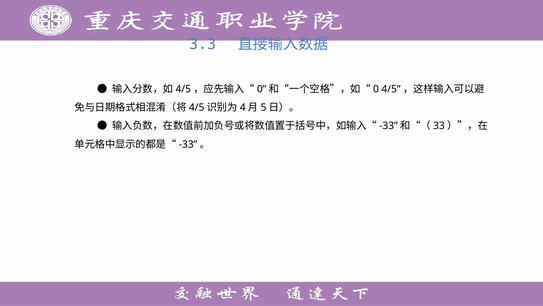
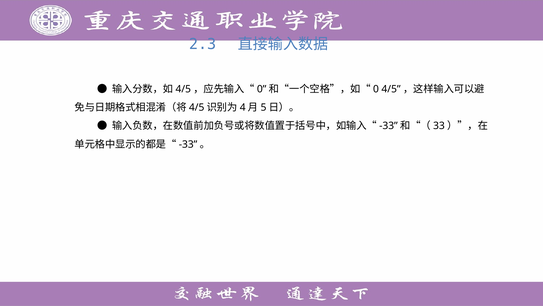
3.3: 3.3 -> 2.3
